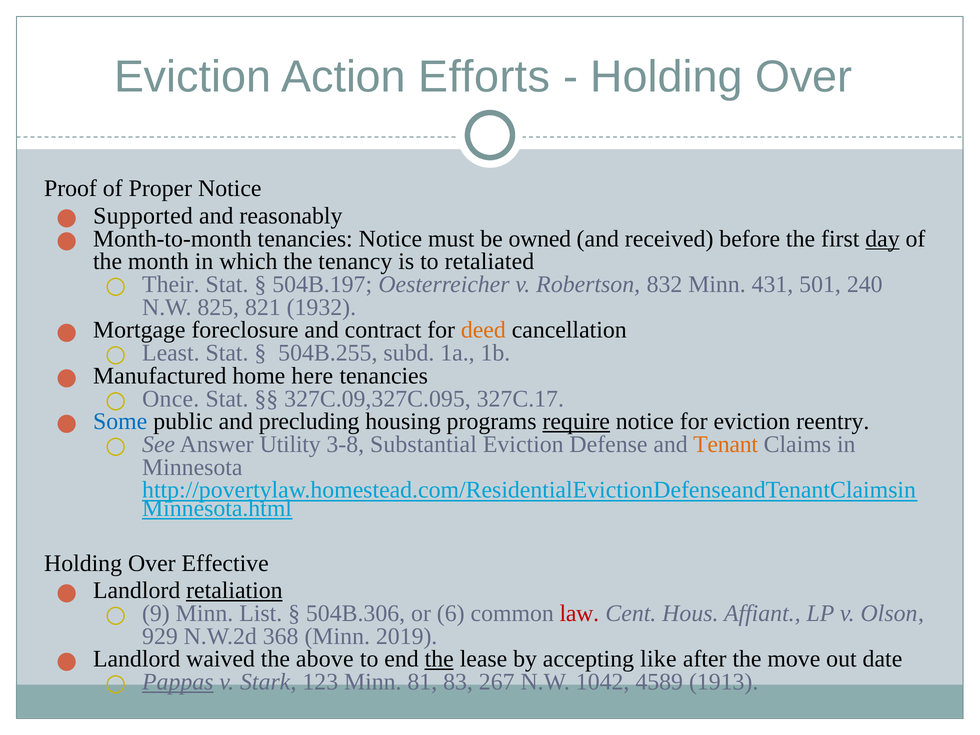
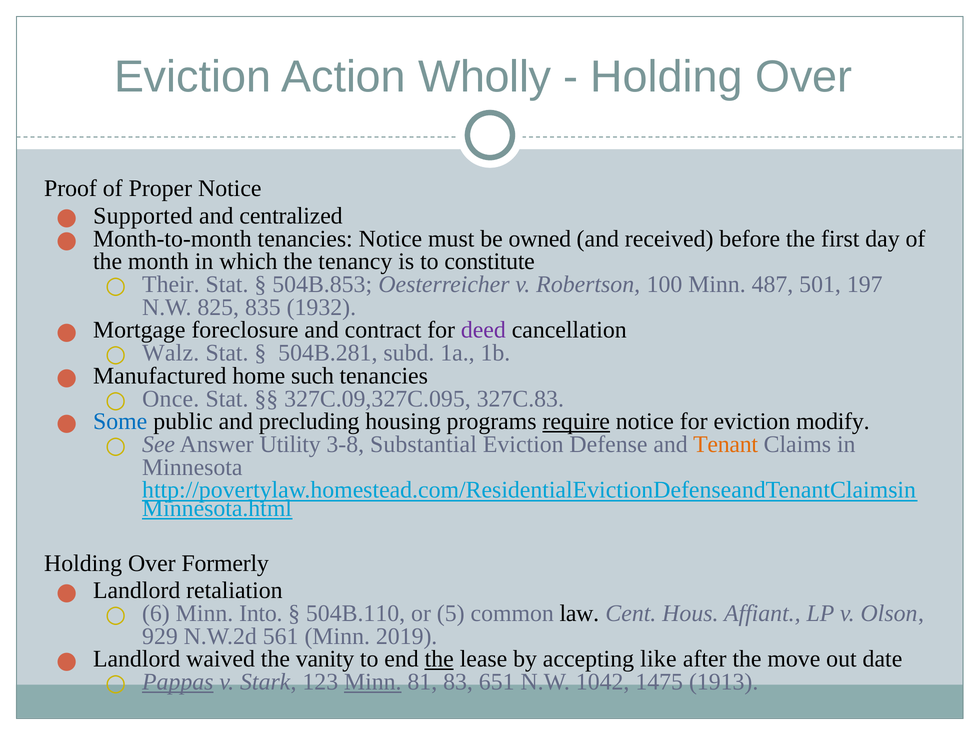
Efforts: Efforts -> Wholly
reasonably: reasonably -> centralized
day underline: present -> none
retaliated: retaliated -> constitute
504B.197: 504B.197 -> 504B.853
832: 832 -> 100
431: 431 -> 487
240: 240 -> 197
821: 821 -> 835
deed colour: orange -> purple
Least: Least -> Walz
504B.255: 504B.255 -> 504B.281
here: here -> such
327C.17: 327C.17 -> 327C.83
reentry: reentry -> modify
Effective: Effective -> Formerly
retaliation underline: present -> none
9: 9 -> 6
List: List -> Into
504B.306: 504B.306 -> 504B.110
6: 6 -> 5
law colour: red -> black
368: 368 -> 561
above: above -> vanity
Minn at (373, 682) underline: none -> present
267: 267 -> 651
4589: 4589 -> 1475
